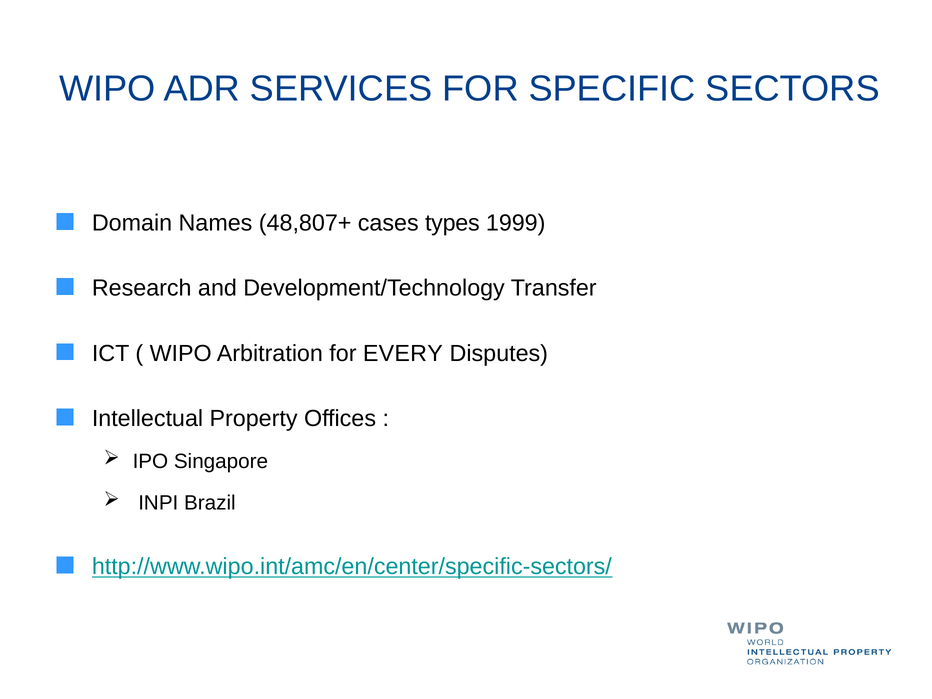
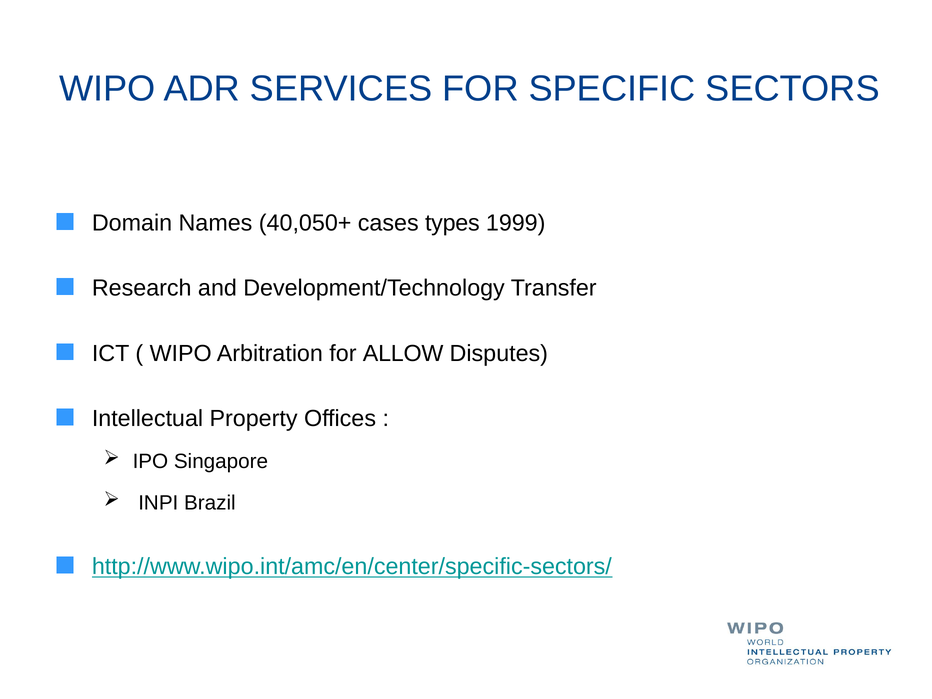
48,807+: 48,807+ -> 40,050+
EVERY: EVERY -> ALLOW
